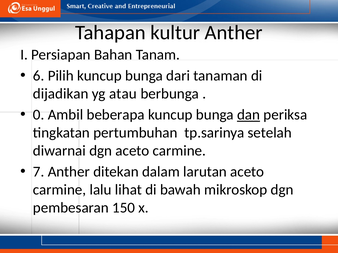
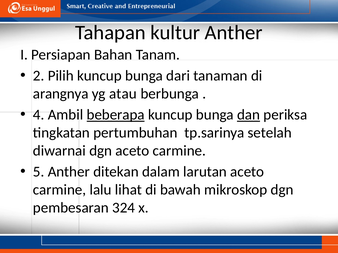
6: 6 -> 2
dijadikan: dijadikan -> arangnya
0: 0 -> 4
beberapa underline: none -> present
7: 7 -> 5
150: 150 -> 324
